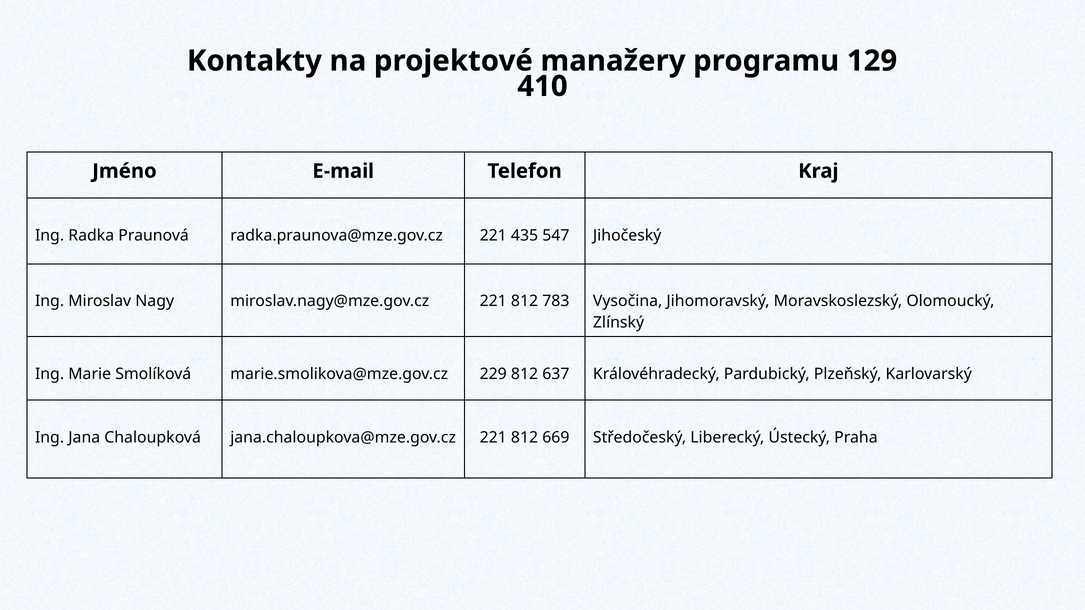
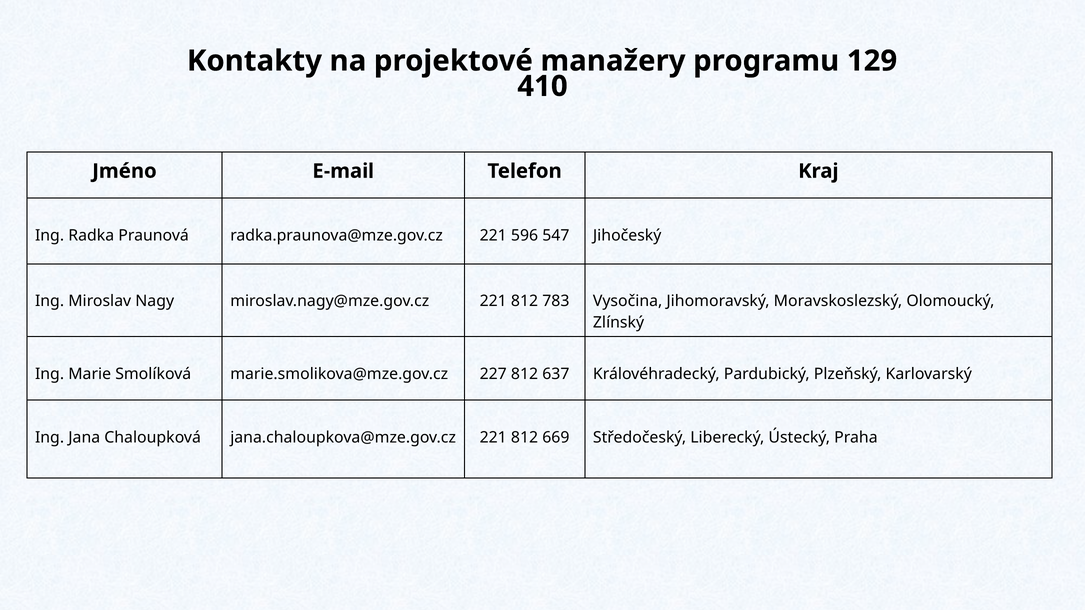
435: 435 -> 596
229: 229 -> 227
